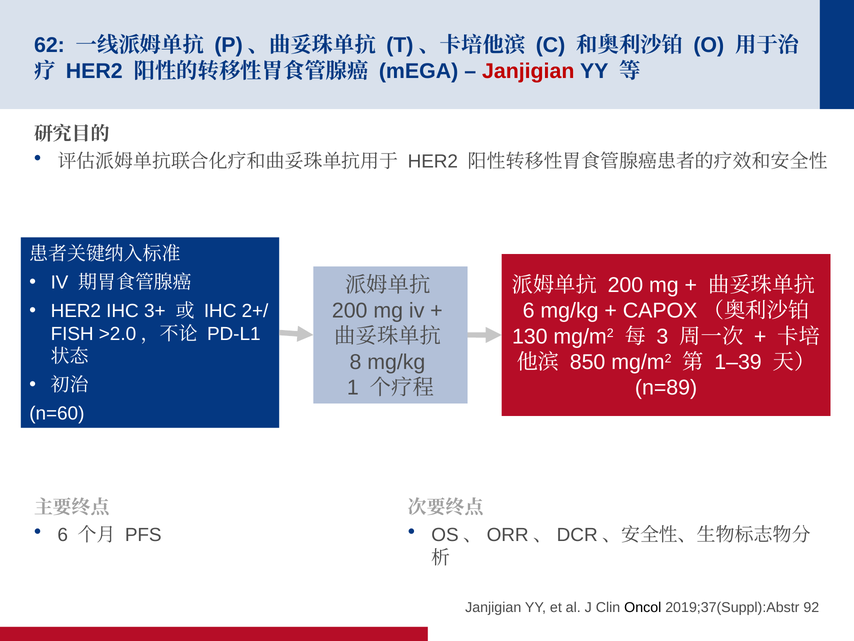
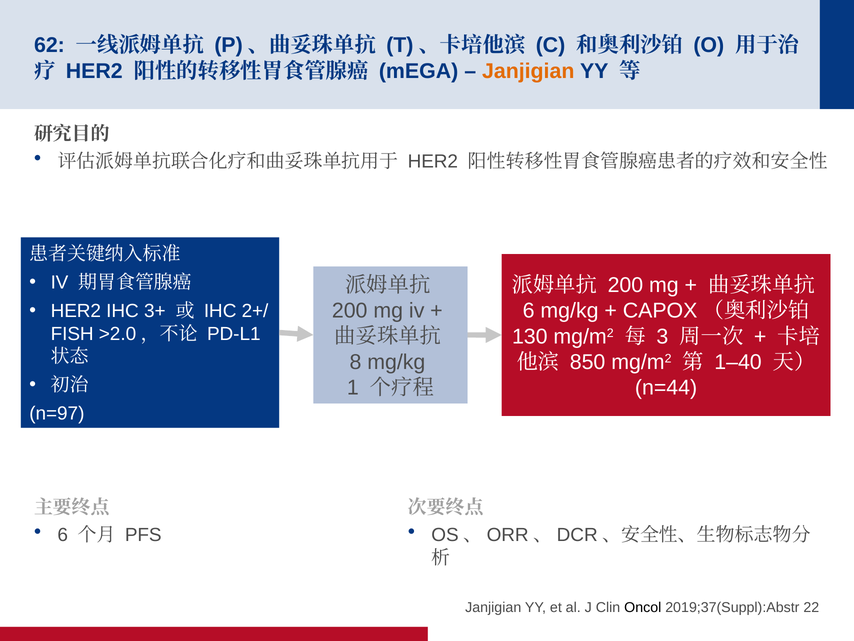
Janjigian at (528, 71) colour: red -> orange
1–39: 1–39 -> 1–40
n=89: n=89 -> n=44
n=60: n=60 -> n=97
92: 92 -> 22
